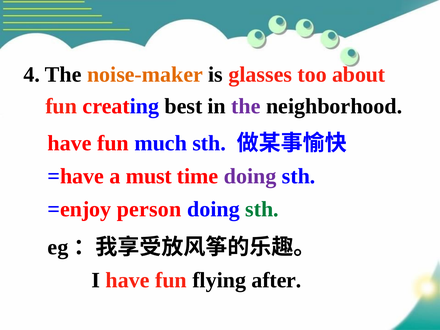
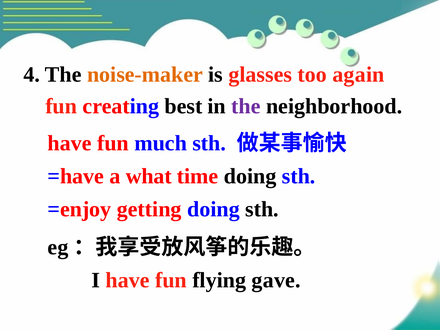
about: about -> again
must: must -> what
doing at (250, 176) colour: purple -> black
person: person -> getting
sth at (262, 209) colour: green -> black
after: after -> gave
